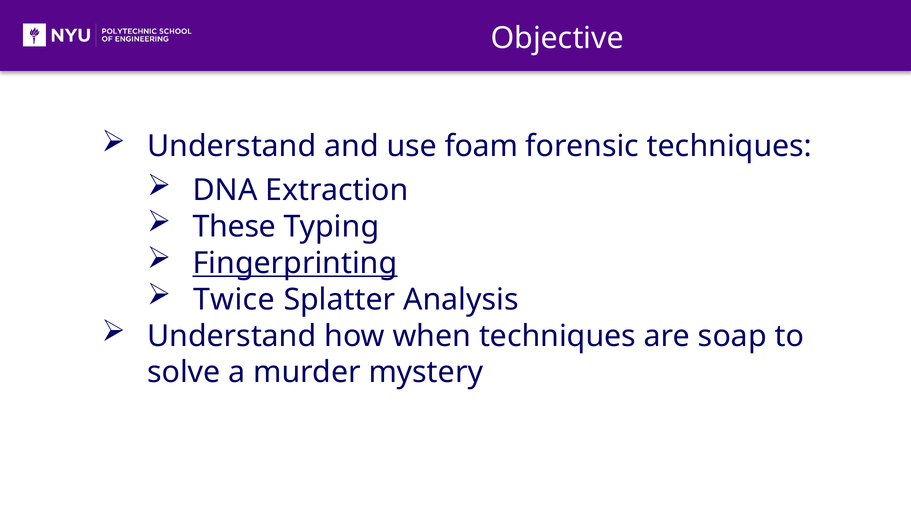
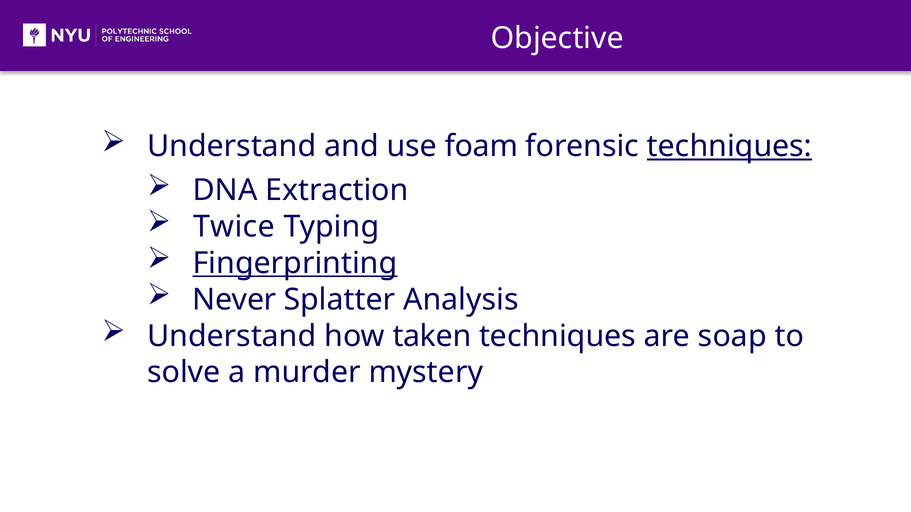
techniques at (730, 147) underline: none -> present
These: These -> Twice
Twice: Twice -> Never
when: when -> taken
